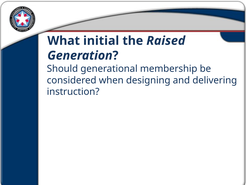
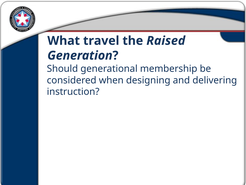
initial: initial -> travel
